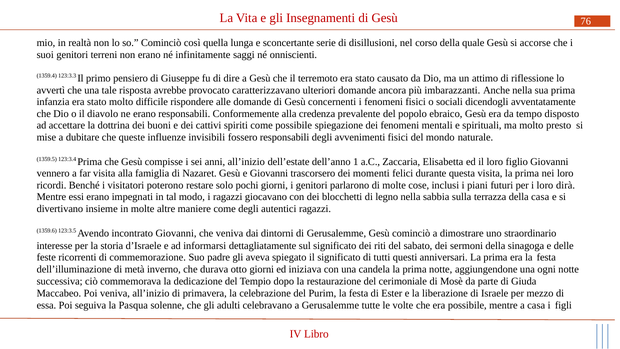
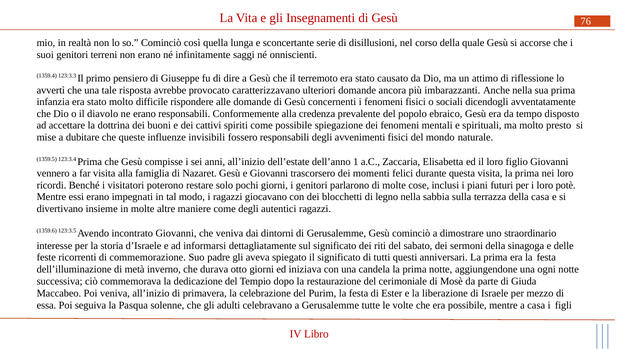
dirà: dirà -> potè
